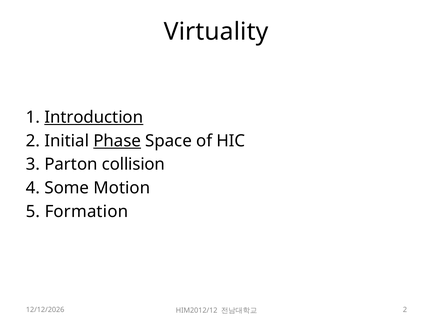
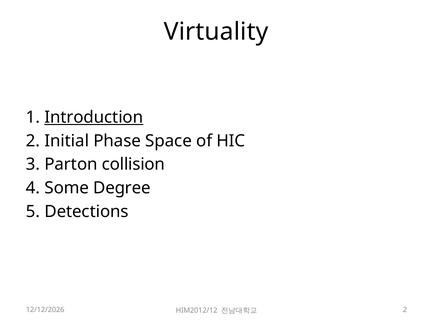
Phase underline: present -> none
Motion: Motion -> Degree
Formation: Formation -> Detections
